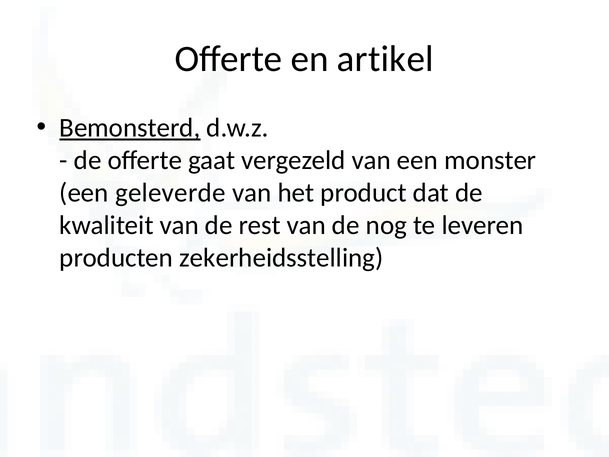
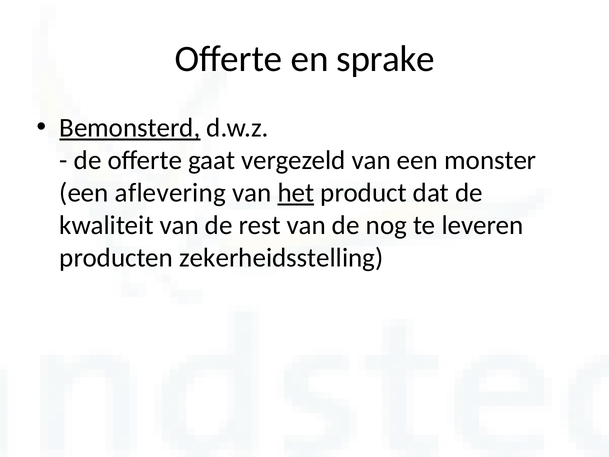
artikel: artikel -> sprake
geleverde: geleverde -> aflevering
het underline: none -> present
